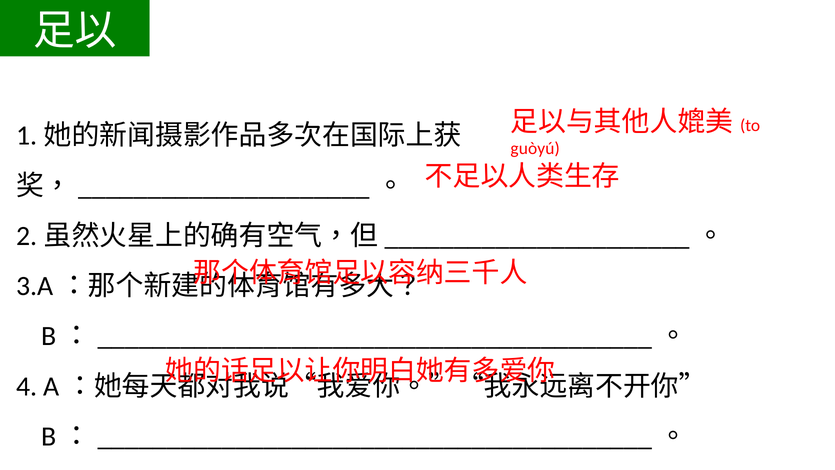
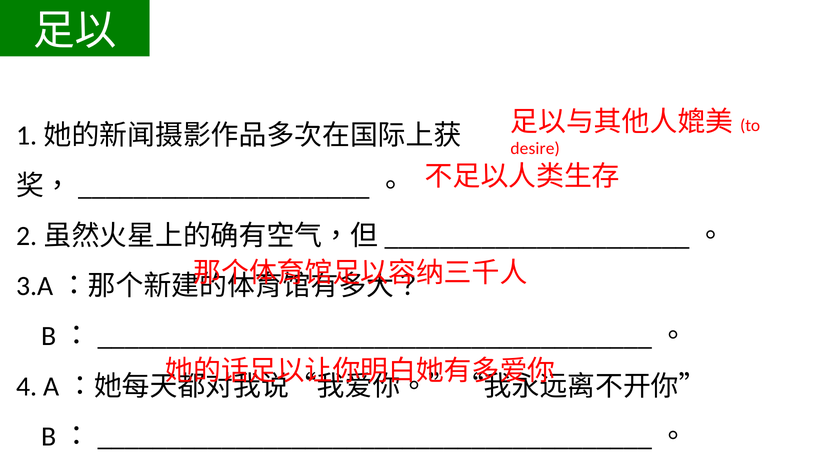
guòyú: guòyú -> desire
